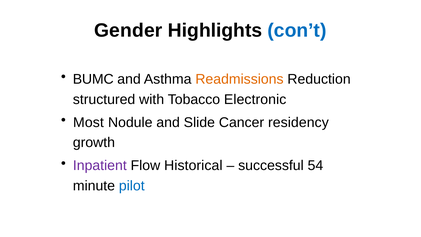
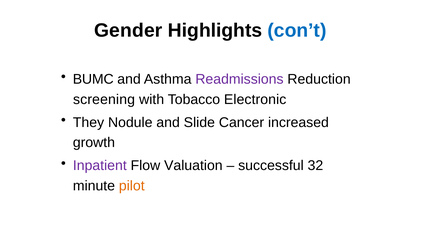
Readmissions colour: orange -> purple
structured: structured -> screening
Most: Most -> They
residency: residency -> increased
Historical: Historical -> Valuation
54: 54 -> 32
pilot colour: blue -> orange
